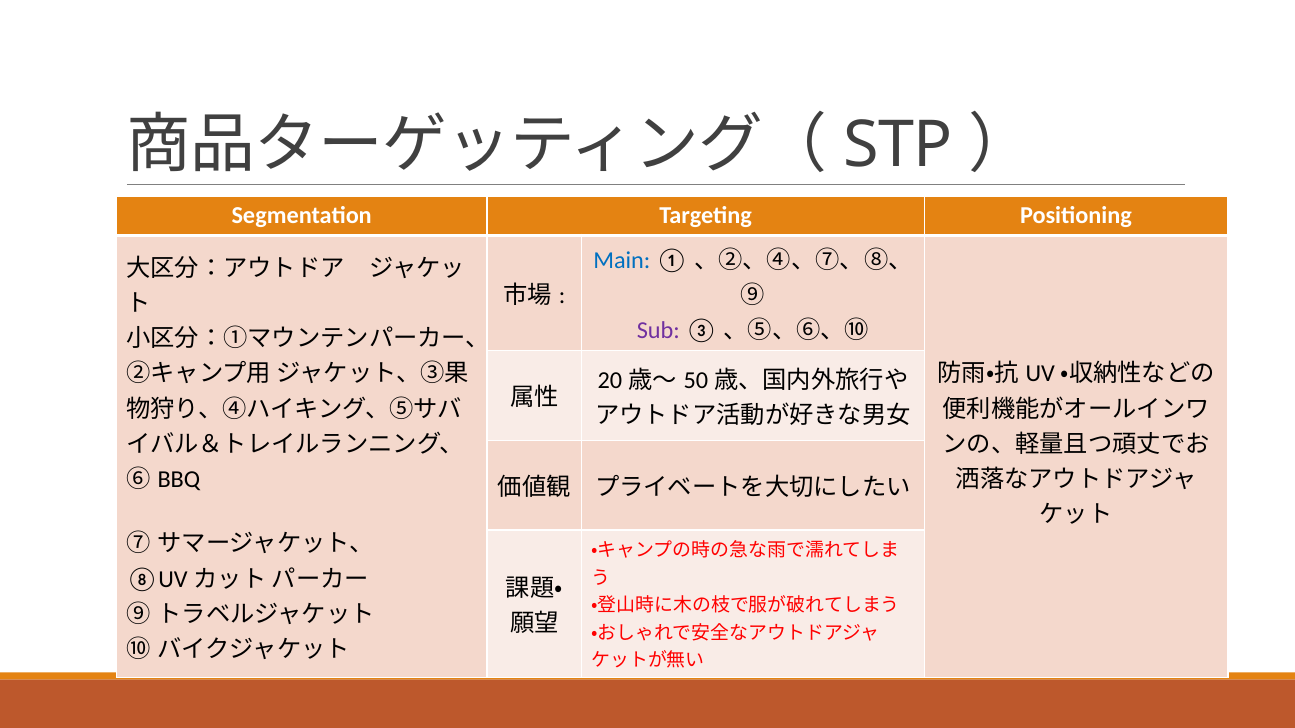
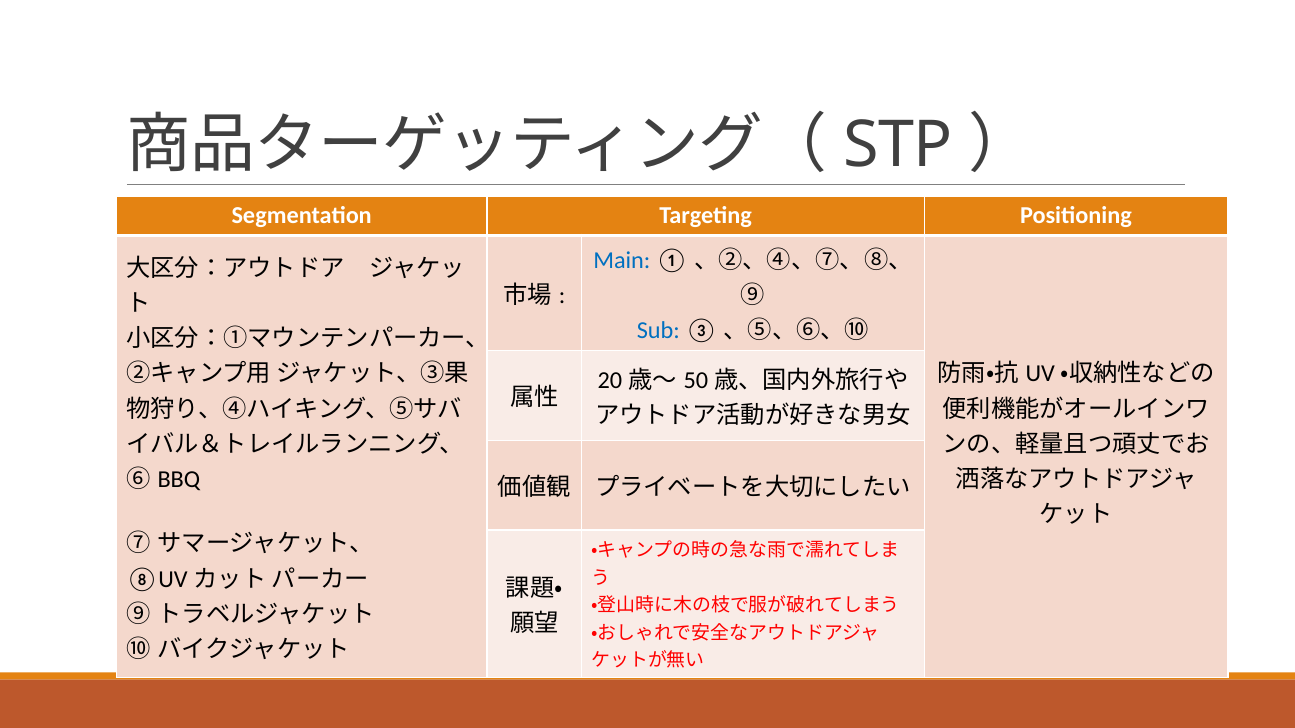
Sub colour: purple -> blue
